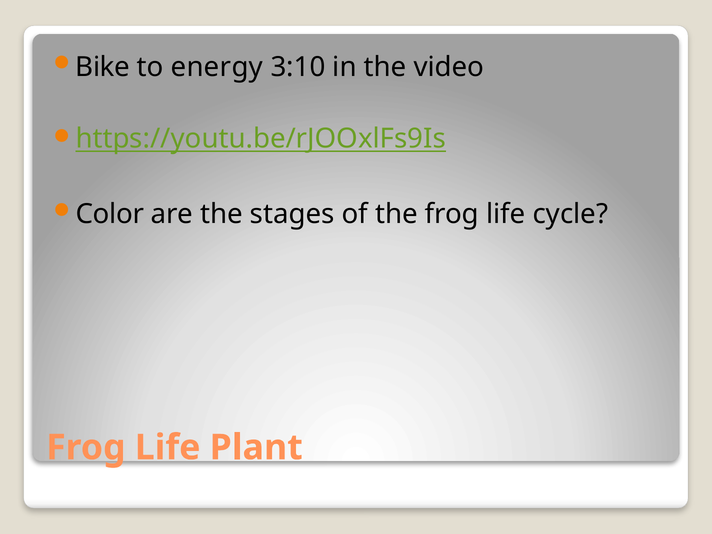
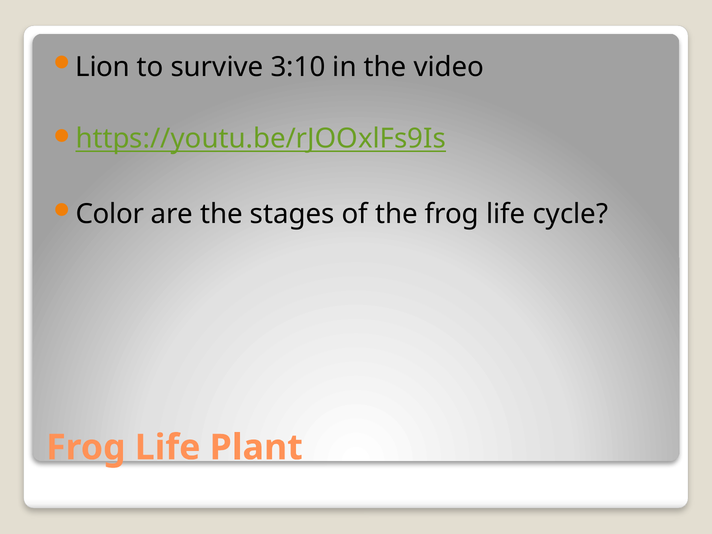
Bike: Bike -> Lion
energy: energy -> survive
